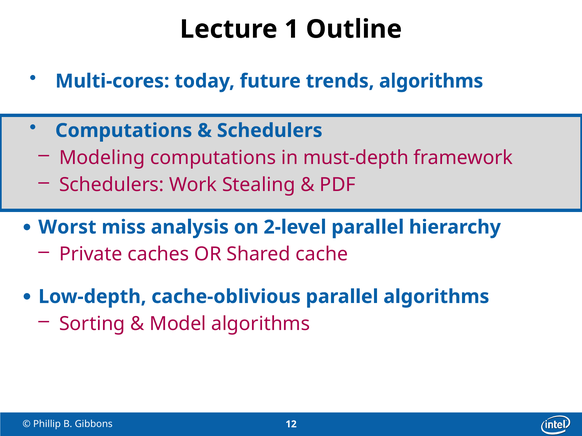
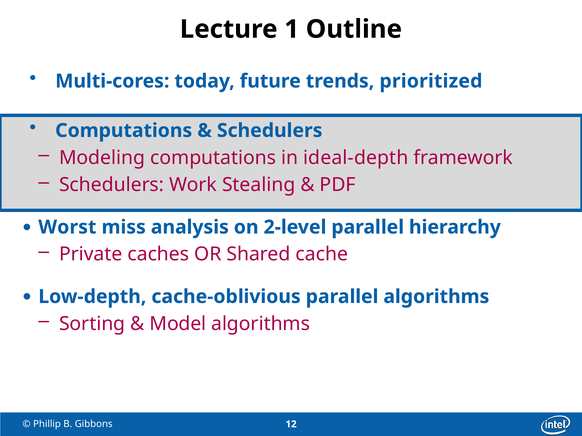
trends algorithms: algorithms -> prioritized
must-depth: must-depth -> ideal-depth
